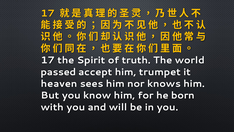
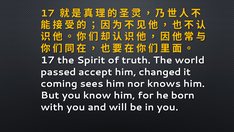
trumpet: trumpet -> changed
heaven: heaven -> coming
